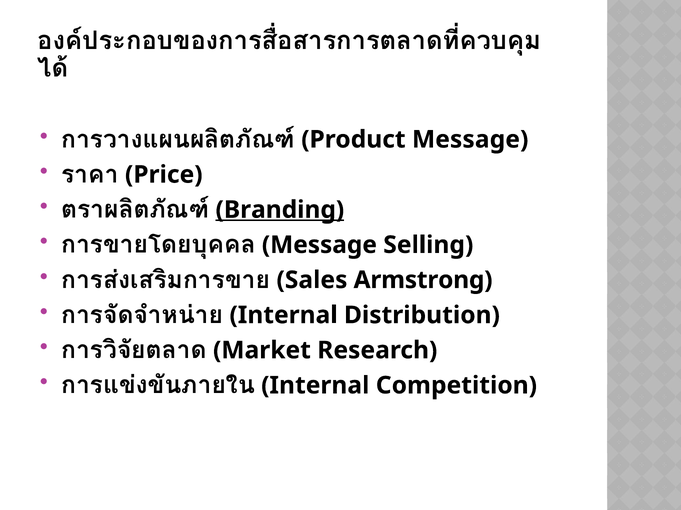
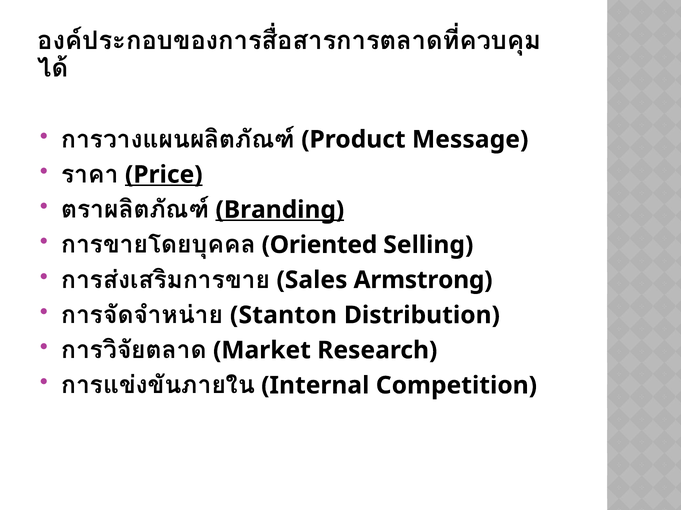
Price underline: none -> present
Message at (319, 245): Message -> Oriented
Internal at (284, 316): Internal -> Stanton
